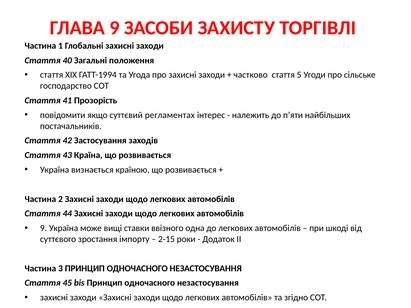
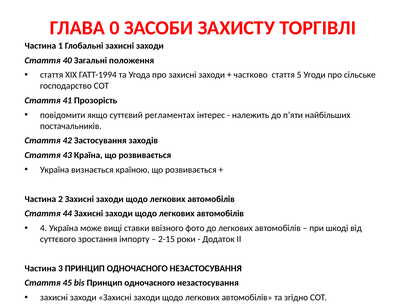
ГЛАВА 9: 9 -> 0
9 at (44, 228): 9 -> 4
одна: одна -> фото
